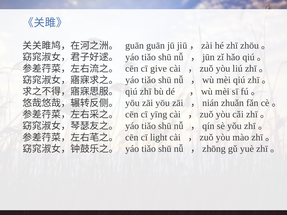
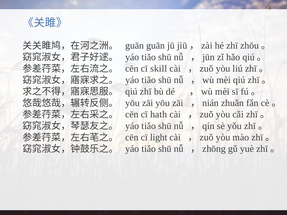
give: give -> skill
yīng: yīng -> hath
